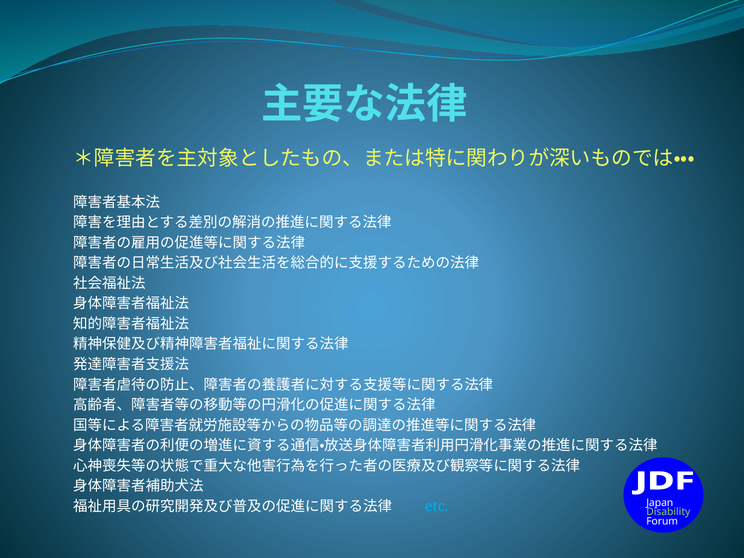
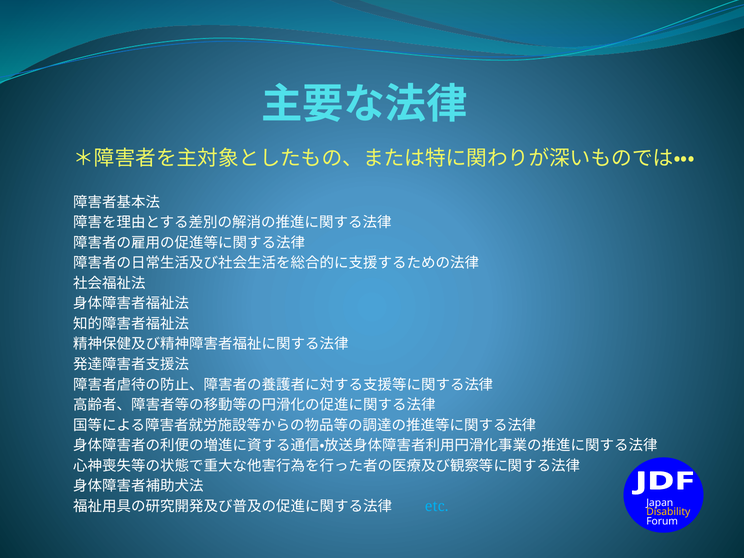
Disability colour: light green -> yellow
